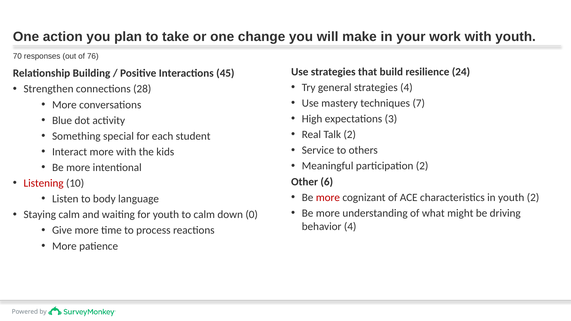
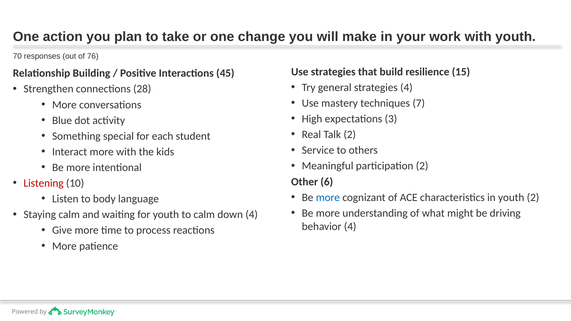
24: 24 -> 15
more at (328, 198) colour: red -> blue
down 0: 0 -> 4
